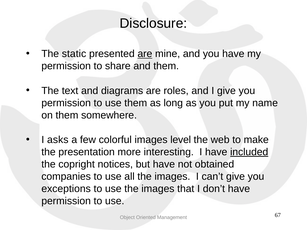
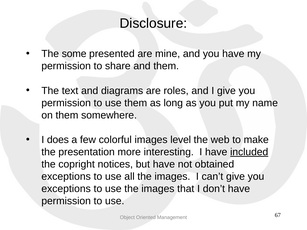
static: static -> some
are at (145, 54) underline: present -> none
asks: asks -> does
companies at (66, 177): companies -> exceptions
